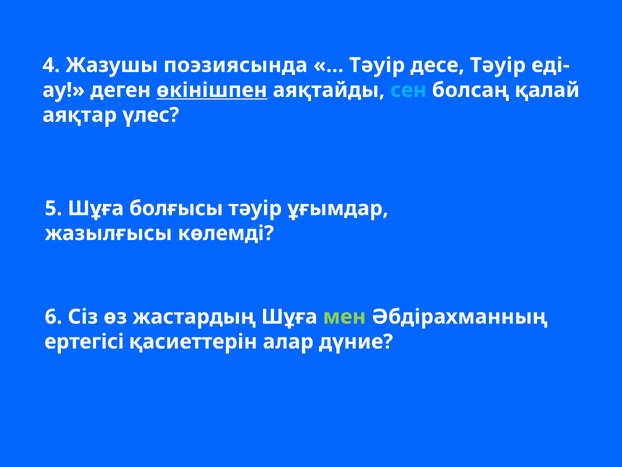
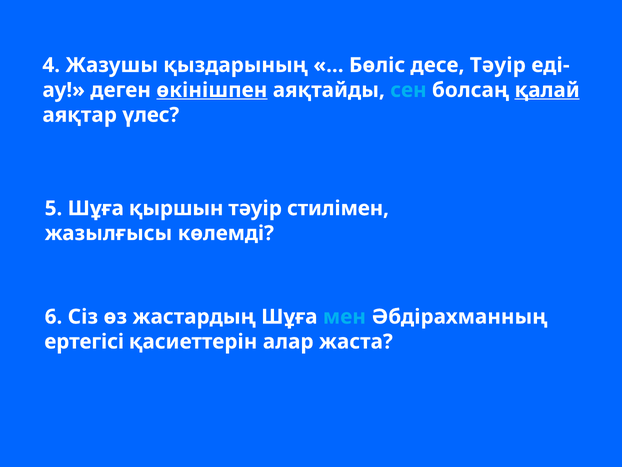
поэзиясында: поэзиясында -> қыздарының
Тәуір at (377, 65): Тәуір -> Бөліс
қалай underline: none -> present
болғысы: болғысы -> қыршын
ұғымдар: ұғымдар -> стилімен
мен colour: light green -> light blue
дүние: дүние -> жаста
